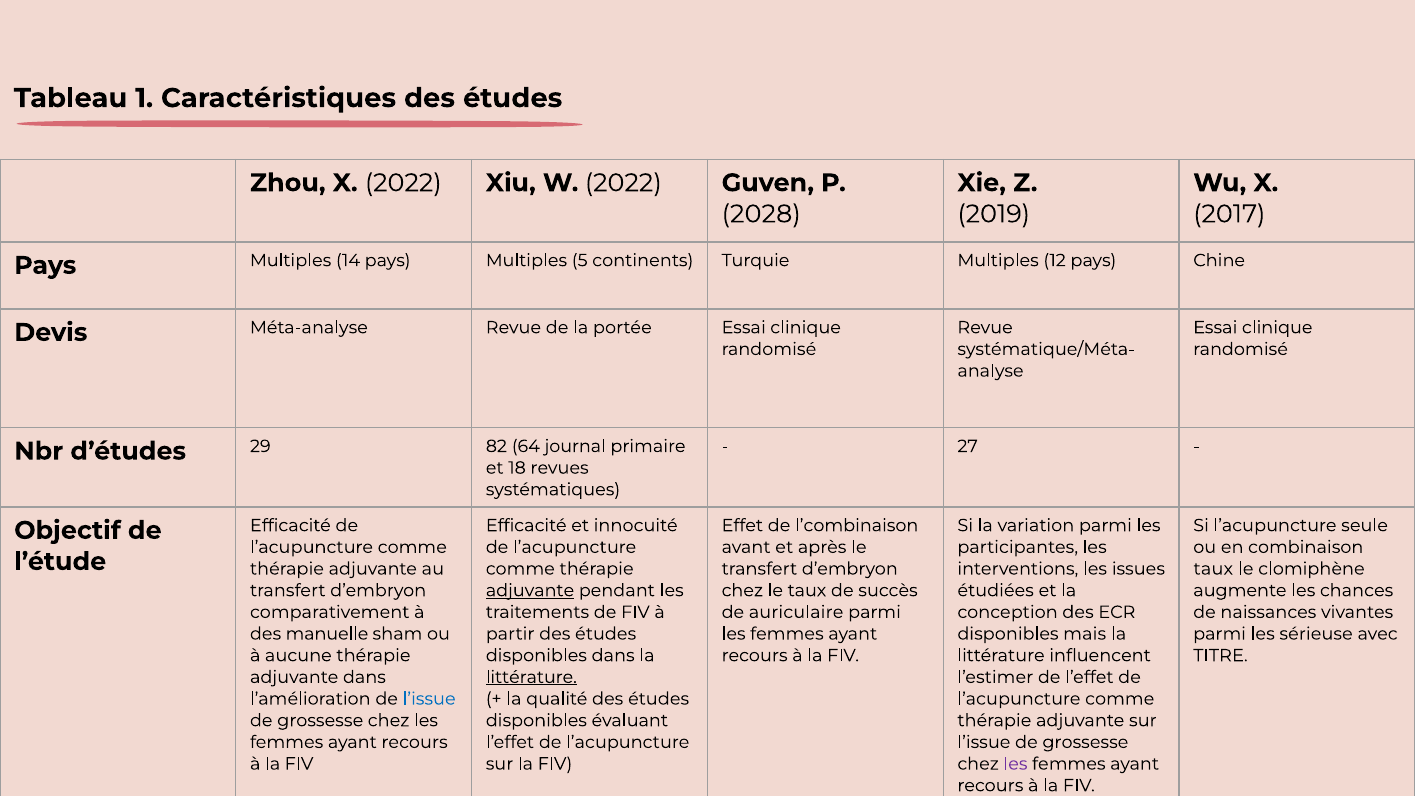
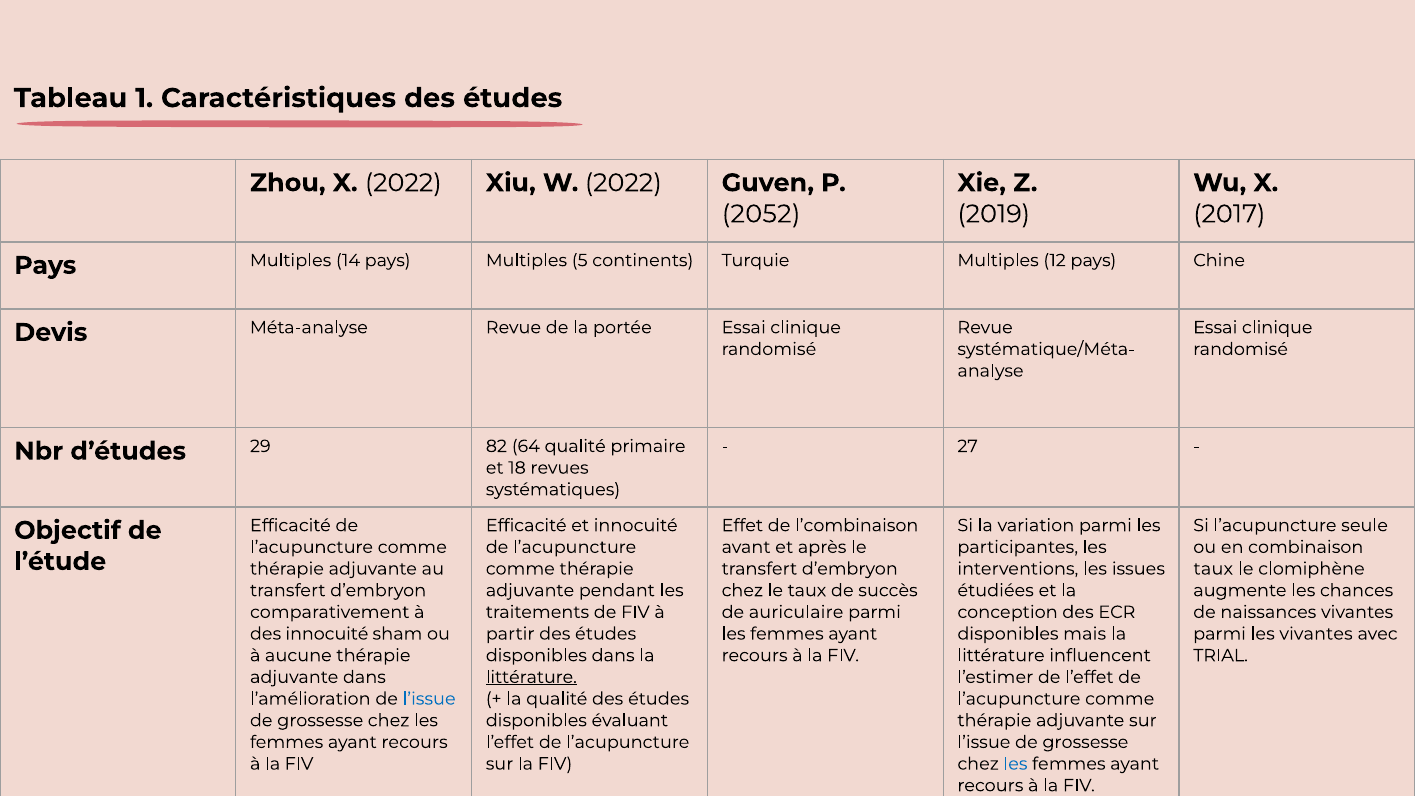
2028: 2028 -> 2052
64 journal: journal -> qualité
adjuvante at (530, 590) underline: present -> none
des manuelle: manuelle -> innocuité
les sérieuse: sérieuse -> vivantes
TITRE: TITRE -> TRIAL
les at (1015, 764) colour: purple -> blue
